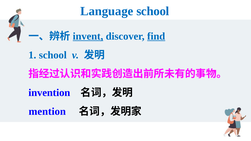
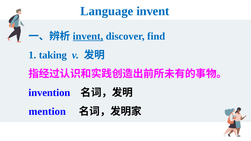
Language school: school -> invent
find underline: present -> none
1 school: school -> taking
